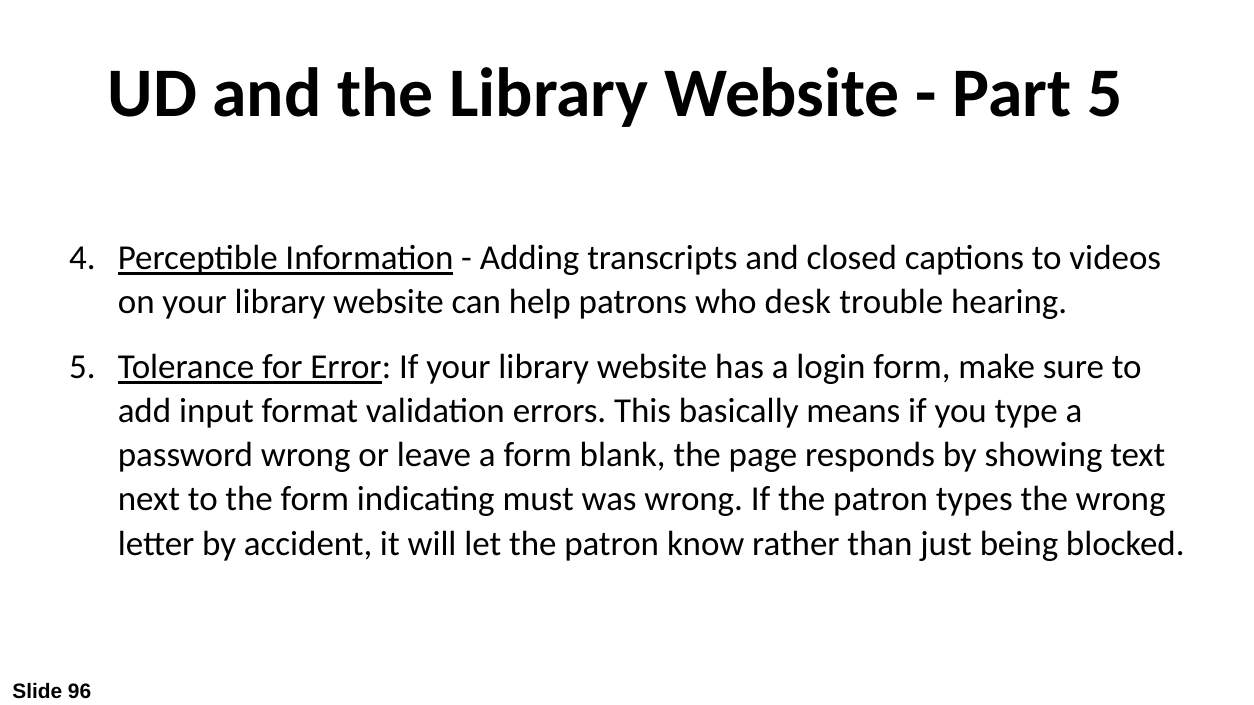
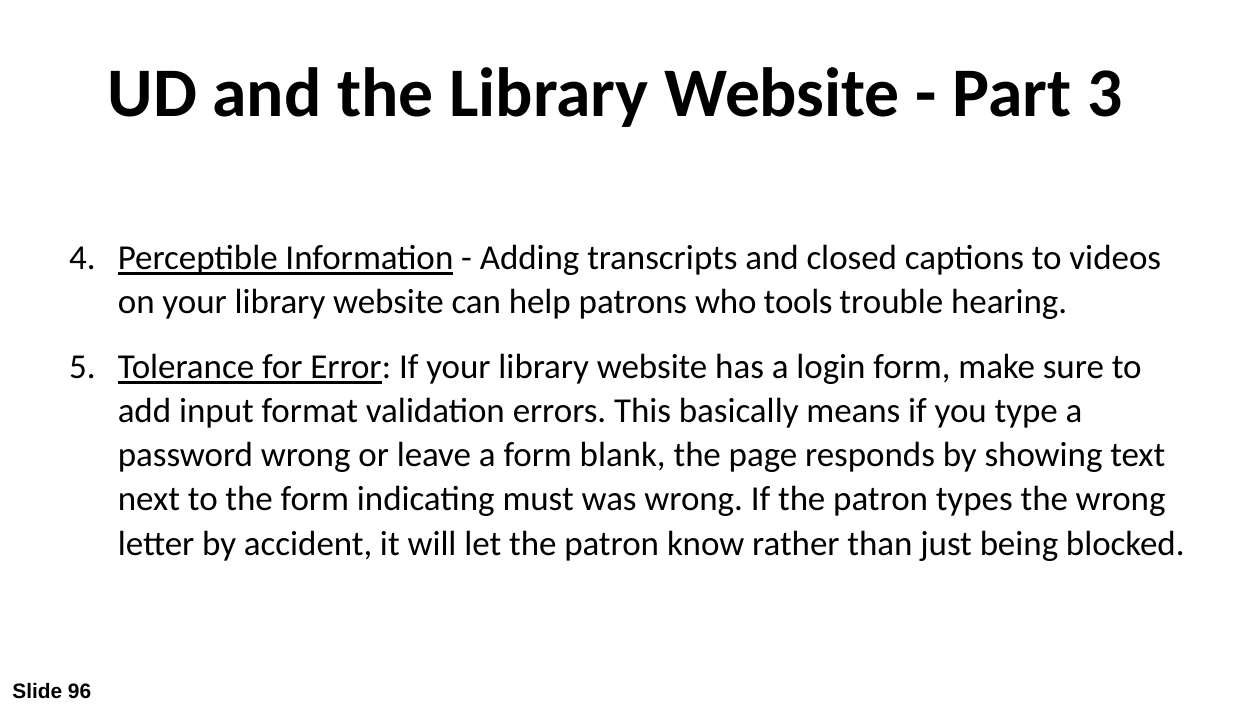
Part 5: 5 -> 3
desk: desk -> tools
